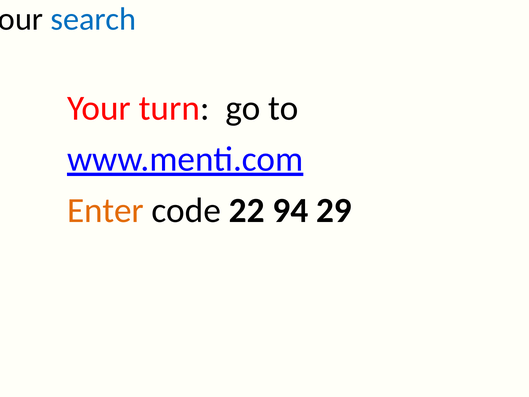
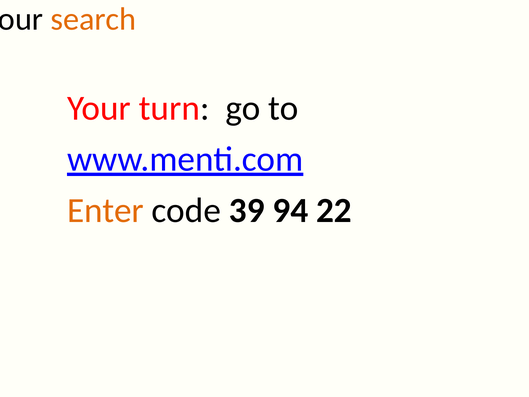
search colour: blue -> orange
22: 22 -> 39
29: 29 -> 22
